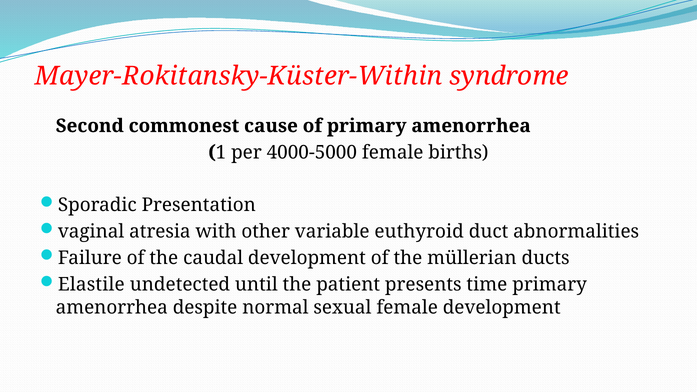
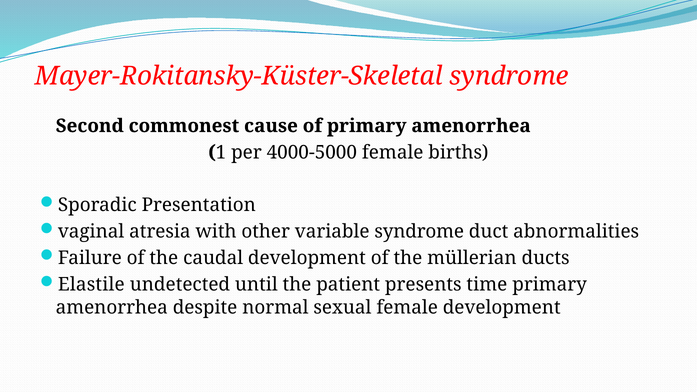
Mayer-Rokitansky-Küster-Within: Mayer-Rokitansky-Küster-Within -> Mayer-Rokitansky-Küster-Skeletal
variable euthyroid: euthyroid -> syndrome
